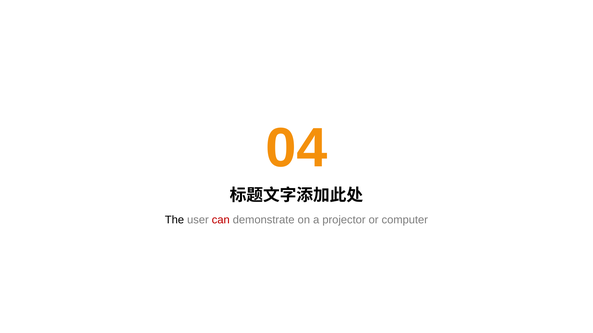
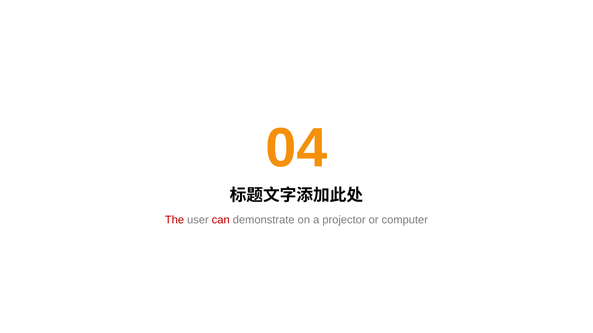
The colour: black -> red
